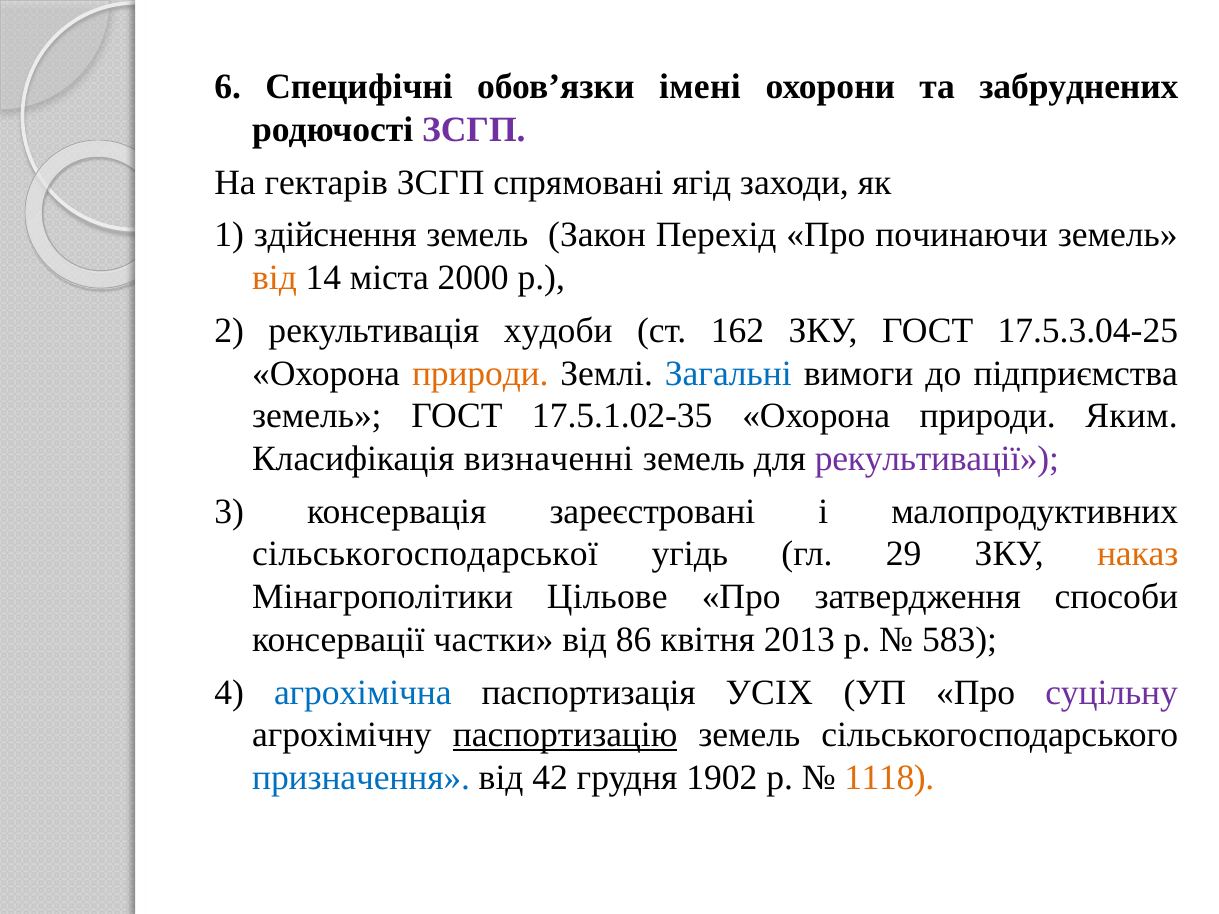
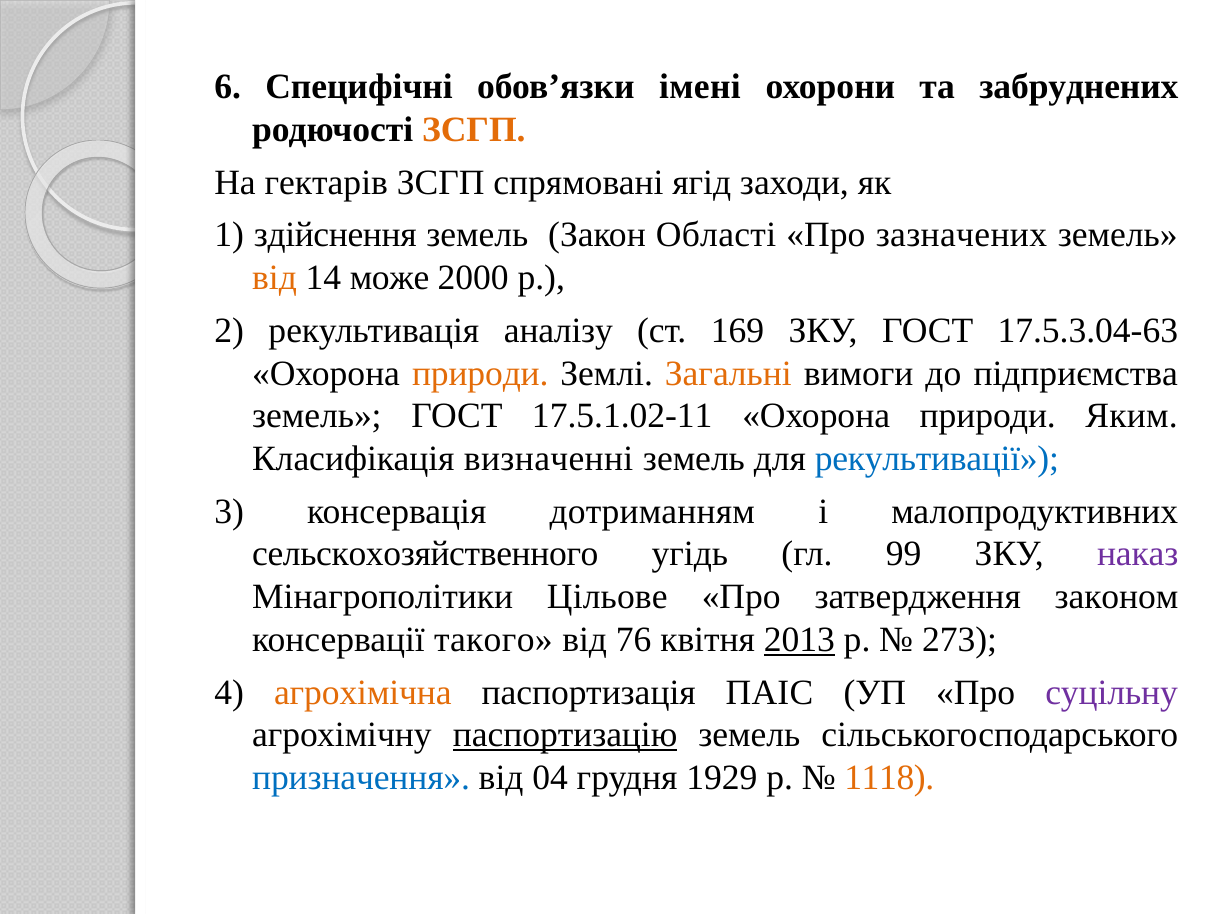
ЗСГП at (474, 130) colour: purple -> orange
Перехід: Перехід -> Області
починаючи: починаючи -> зазначених
міста: міста -> може
худоби: худоби -> аналізу
162: 162 -> 169
17.5.3.04-25: 17.5.3.04-25 -> 17.5.3.04-63
Загальні colour: blue -> orange
17.5.1.02-35: 17.5.1.02-35 -> 17.5.1.02-11
рекультивації colour: purple -> blue
зареєстровані: зареєстровані -> дотриманням
сільськогосподарської: сільськогосподарської -> сельскохозяйственного
29: 29 -> 99
наказ colour: orange -> purple
способи: способи -> законом
частки: частки -> такого
86: 86 -> 76
2013 underline: none -> present
583: 583 -> 273
агрохімічна colour: blue -> orange
УСІХ: УСІХ -> ПАІС
42: 42 -> 04
1902: 1902 -> 1929
